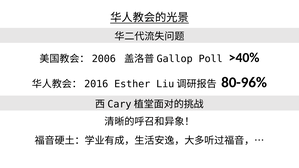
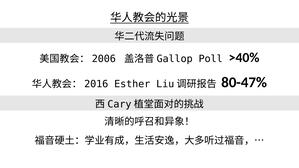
80-96%: 80-96% -> 80-47%
